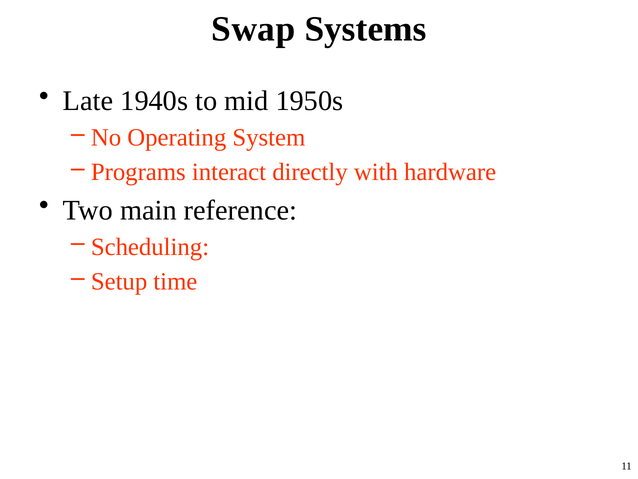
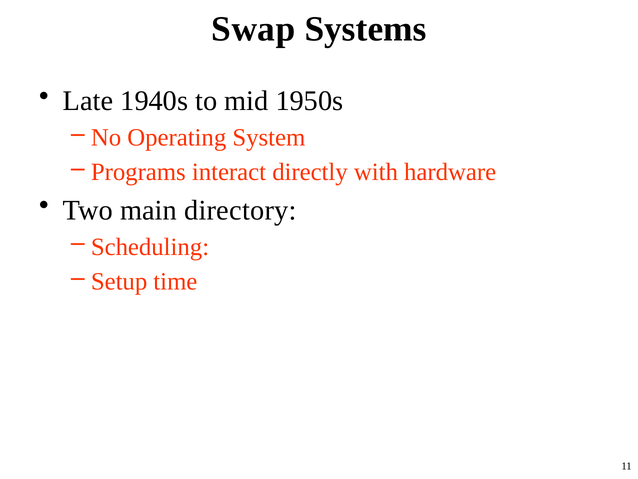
reference: reference -> directory
